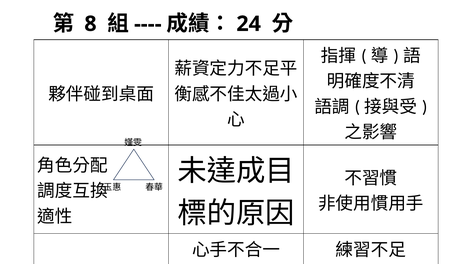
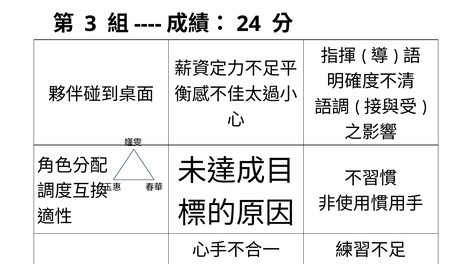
8: 8 -> 3
